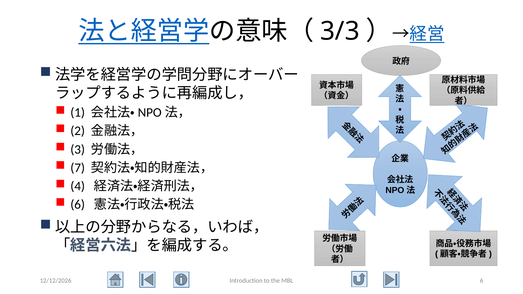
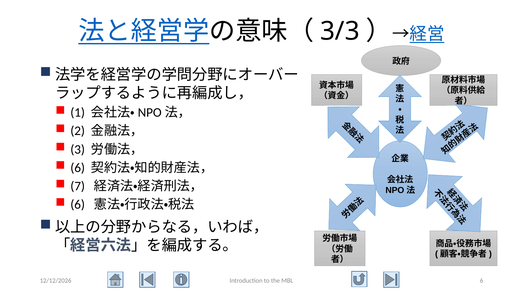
7 at (78, 168): 7 -> 6
4: 4 -> 7
